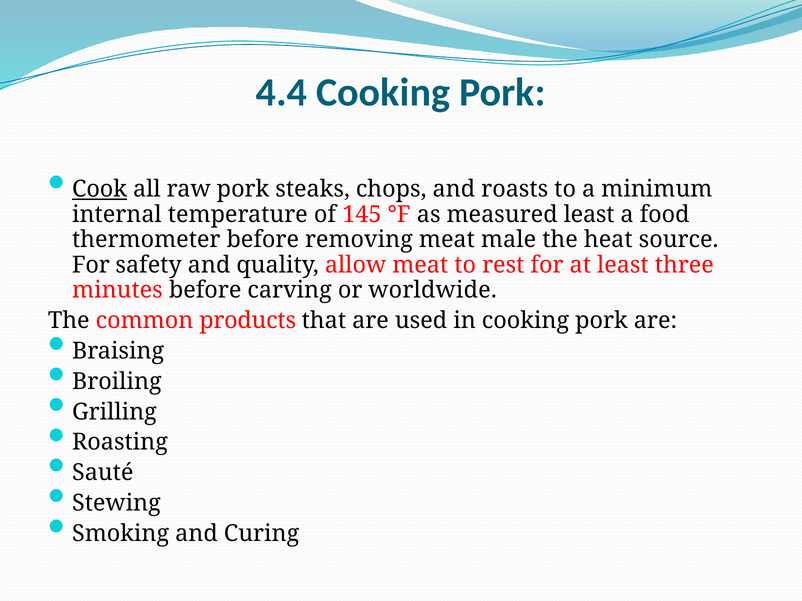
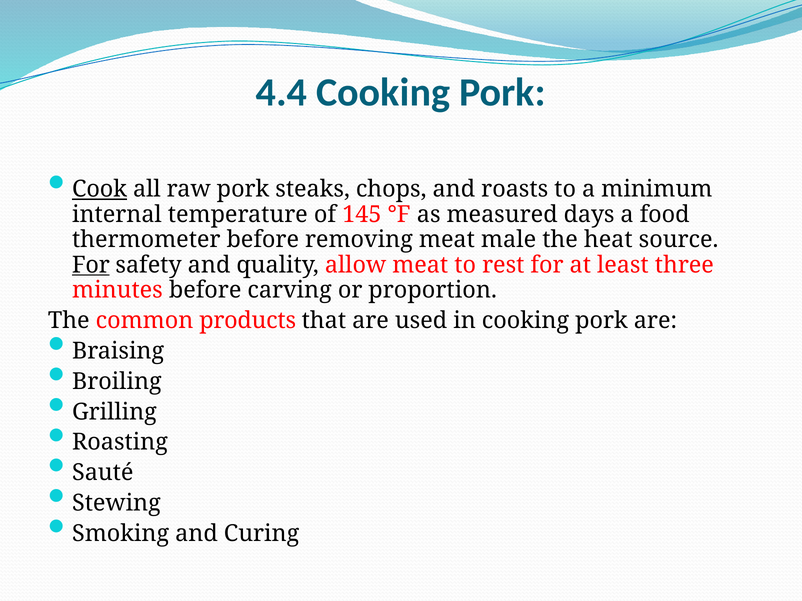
measured least: least -> days
For at (91, 265) underline: none -> present
worldwide: worldwide -> proportion
